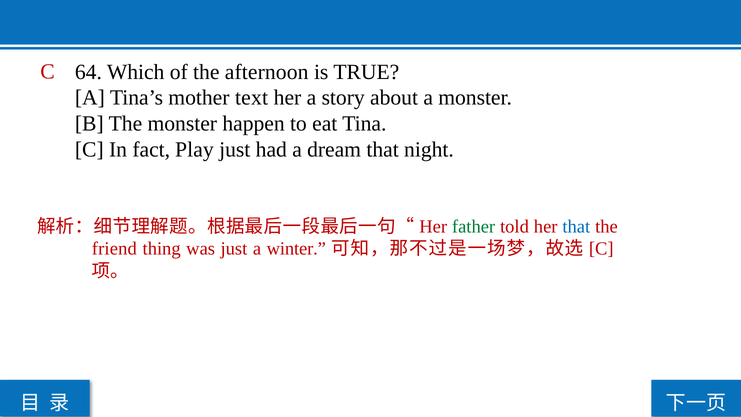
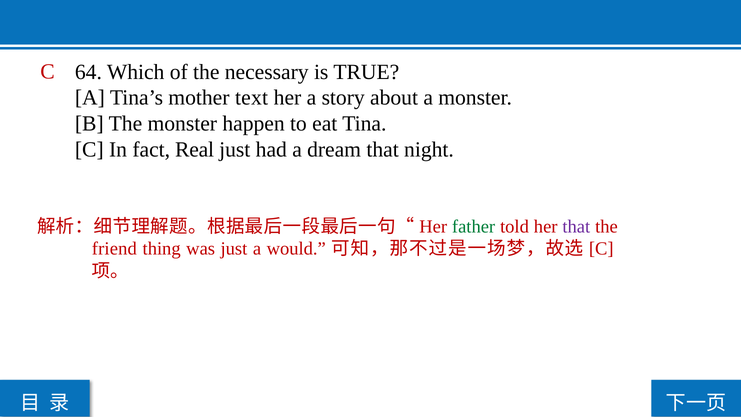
afternoon: afternoon -> necessary
Play: Play -> Real
that at (576, 226) colour: blue -> purple
winter: winter -> would
